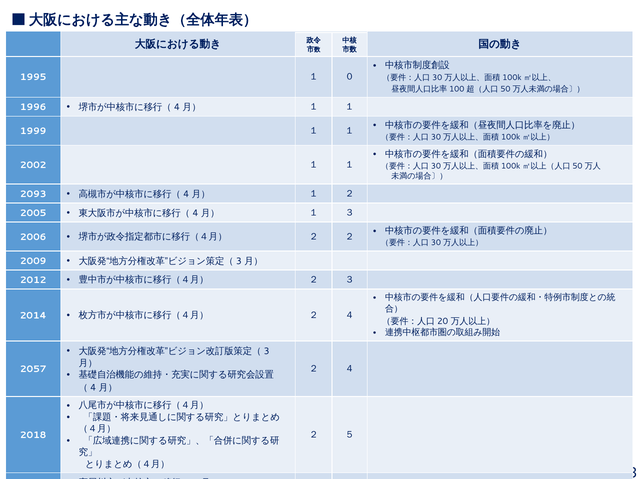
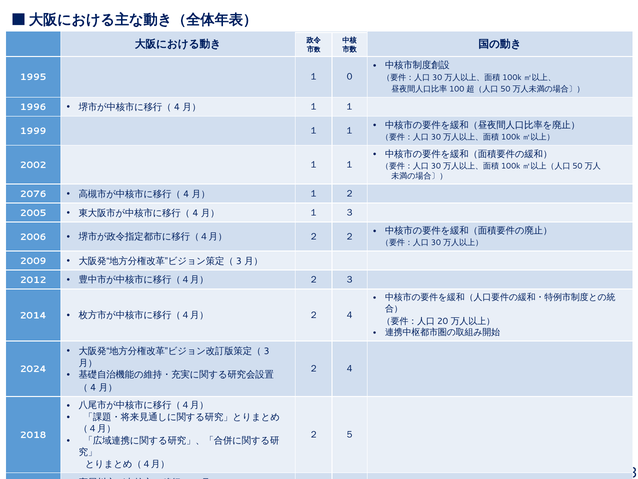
2093: 2093 -> 2076
2057: 2057 -> 2024
